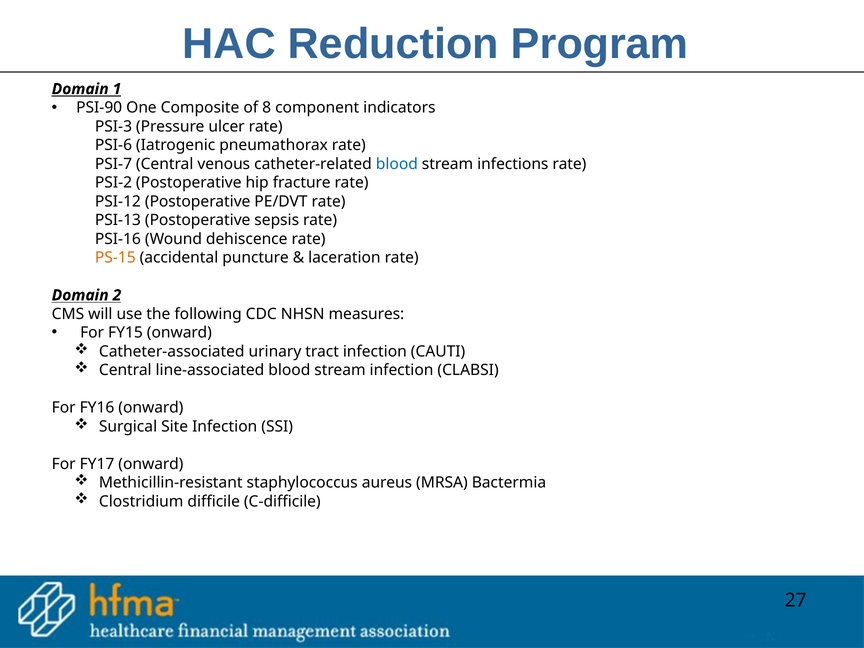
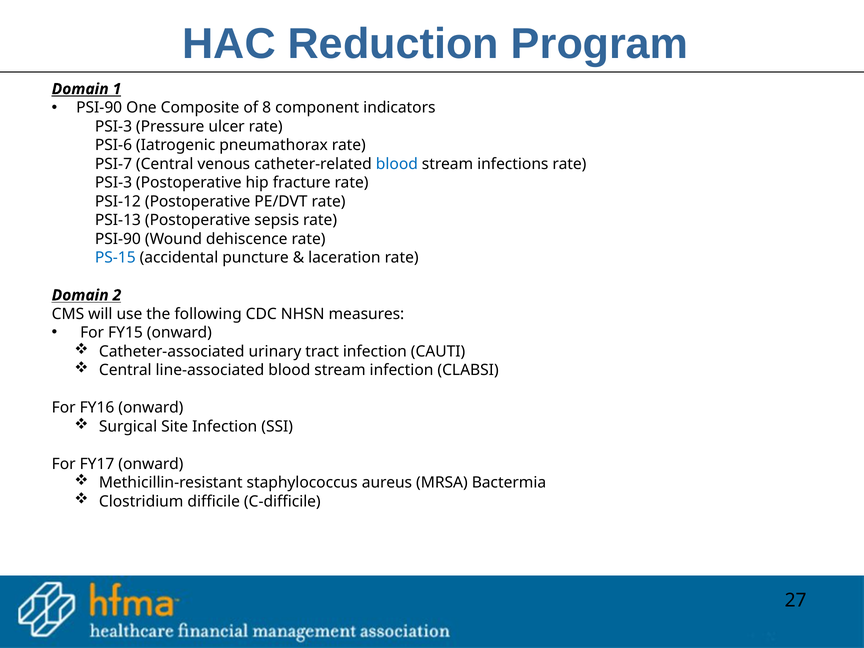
PSI-2 at (113, 183): PSI-2 -> PSI-3
PSI-16 at (118, 239): PSI-16 -> PSI-90
PS-15 colour: orange -> blue
